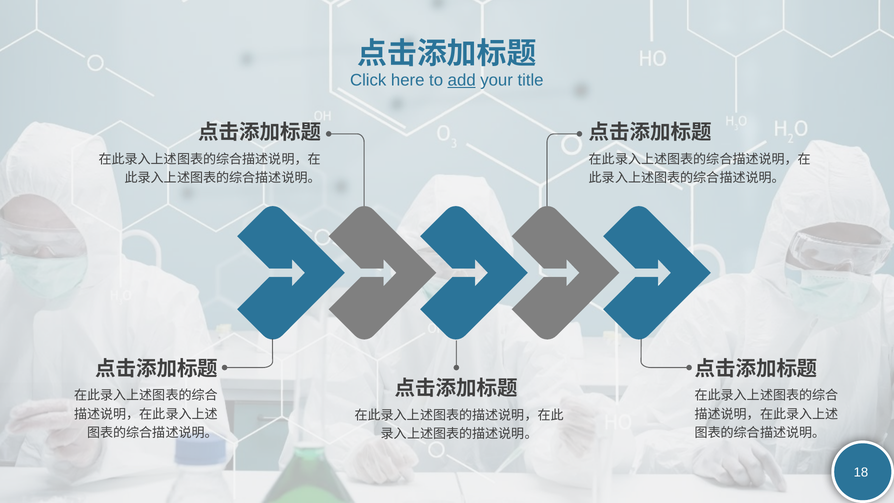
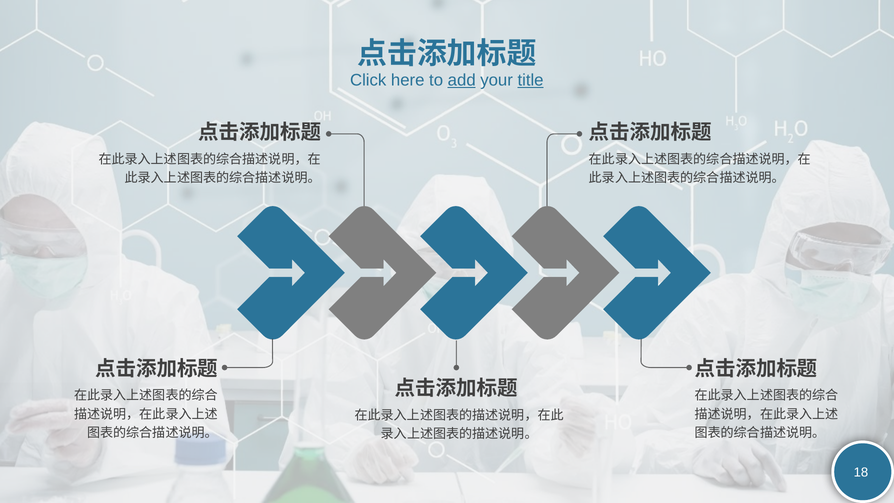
title underline: none -> present
